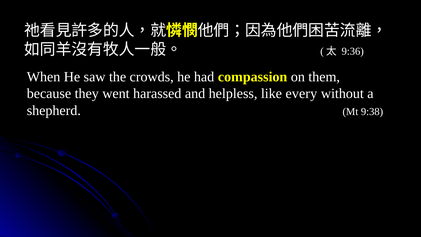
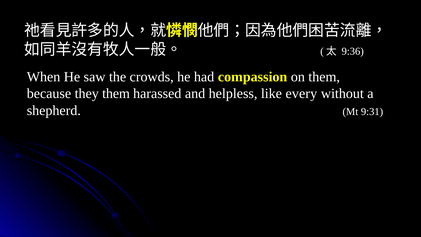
they went: went -> them
9:38: 9:38 -> 9:31
